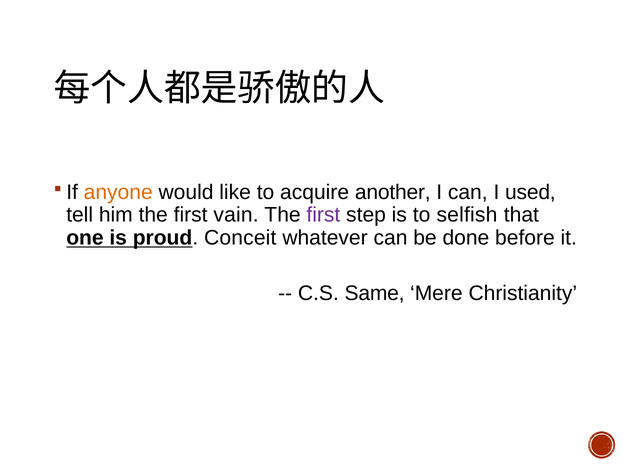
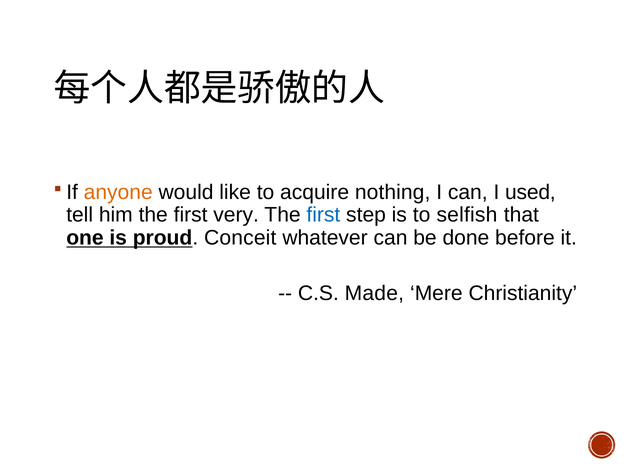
another: another -> nothing
vain: vain -> very
first at (323, 215) colour: purple -> blue
Same: Same -> Made
